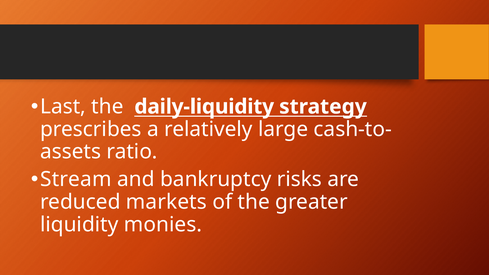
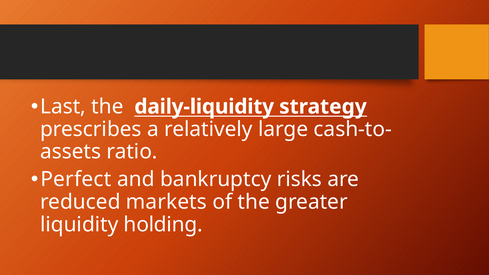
Stream: Stream -> Perfect
monies: monies -> holding
